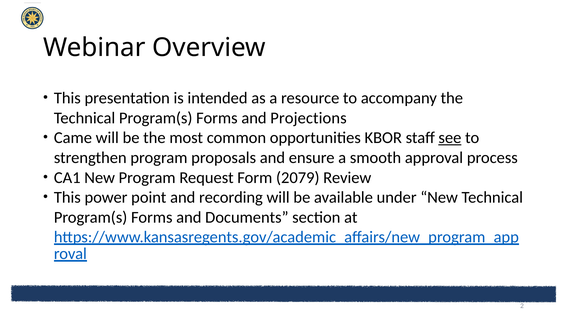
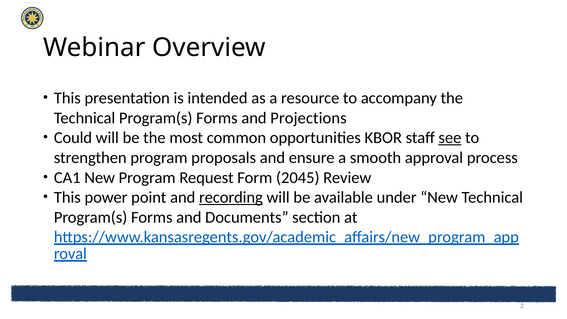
Came: Came -> Could
2079: 2079 -> 2045
recording underline: none -> present
